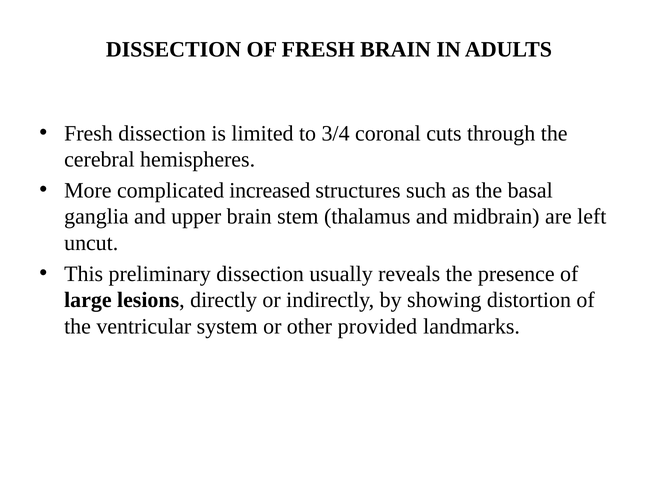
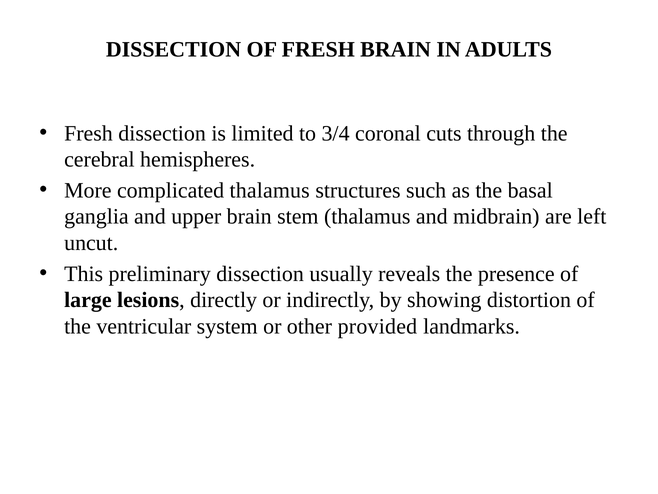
complicated increased: increased -> thalamus
